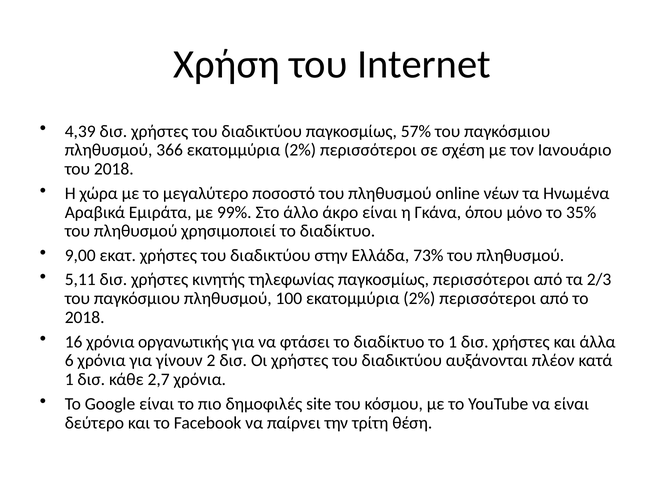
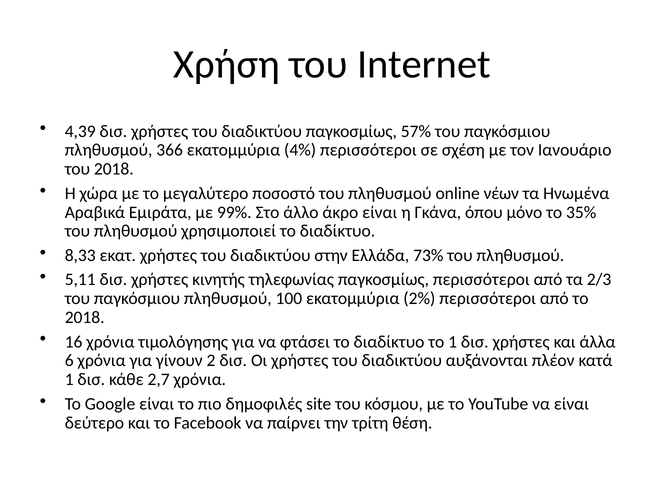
366 εκατομμύρια 2%: 2% -> 4%
9,00: 9,00 -> 8,33
οργανωτικής: οργανωτικής -> τιμολόγησης
